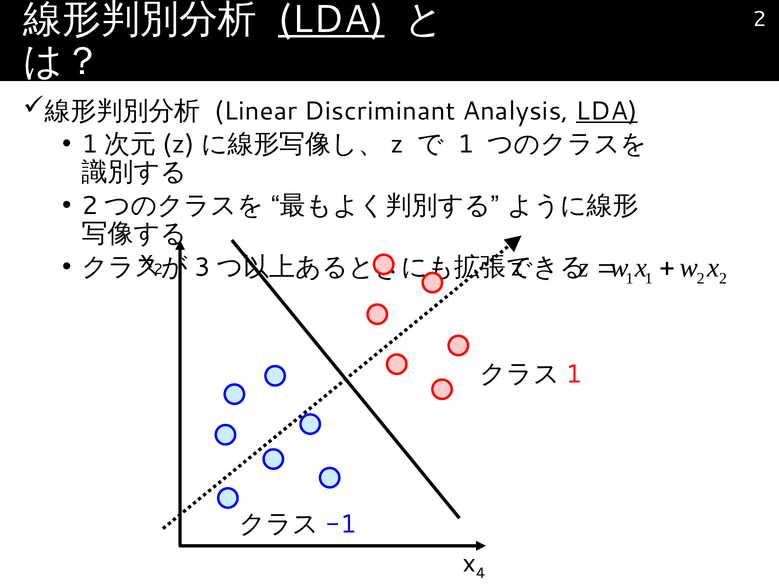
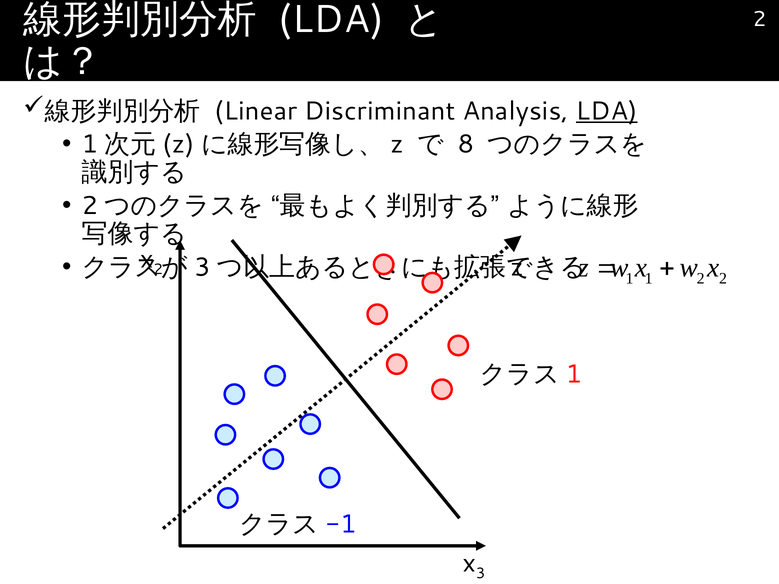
LDA at (331, 20) underline: present -> none
1 at (466, 144): 1 -> 8
4: 4 -> 3
